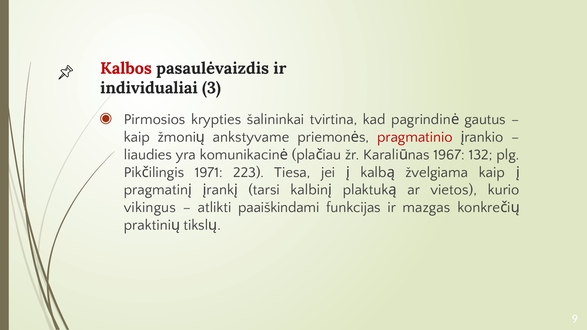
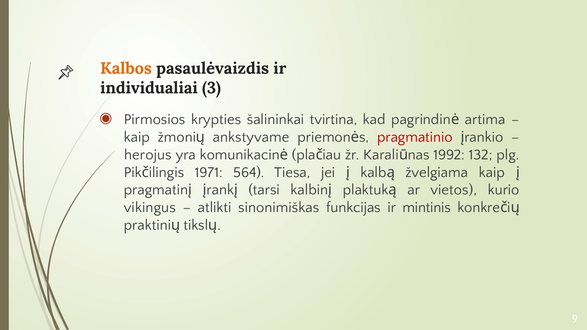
Kalbos colour: red -> orange
gautus: gautus -> artima
liaudies: liaudies -> herojus
1967: 1967 -> 1992
223: 223 -> 564
paaiškindami: paaiškindami -> sinonimiškas
mazgas: mazgas -> mintinis
